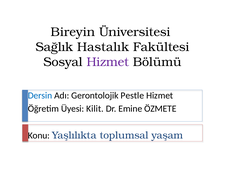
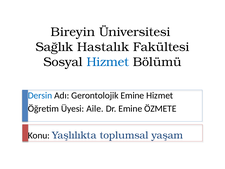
Hizmet at (108, 62) colour: purple -> blue
Gerontolojik Pestle: Pestle -> Emine
Kilit: Kilit -> Aile
